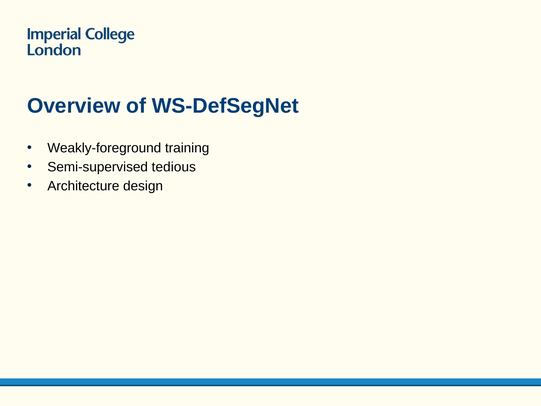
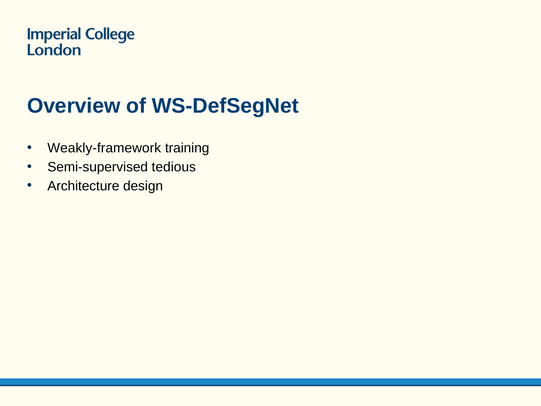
Weakly-foreground: Weakly-foreground -> Weakly-framework
